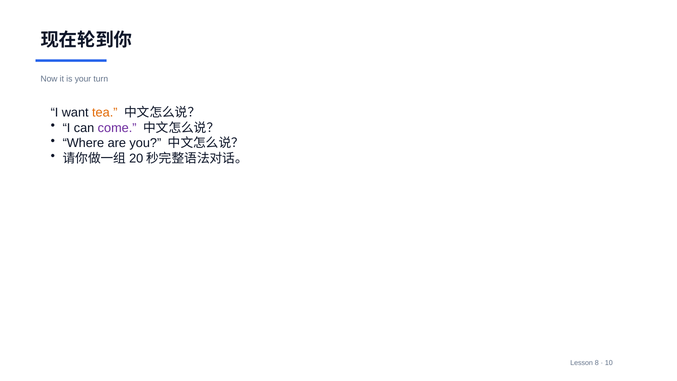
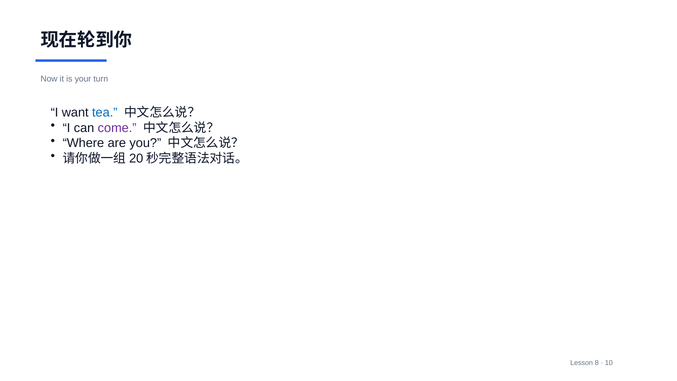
tea colour: orange -> blue
